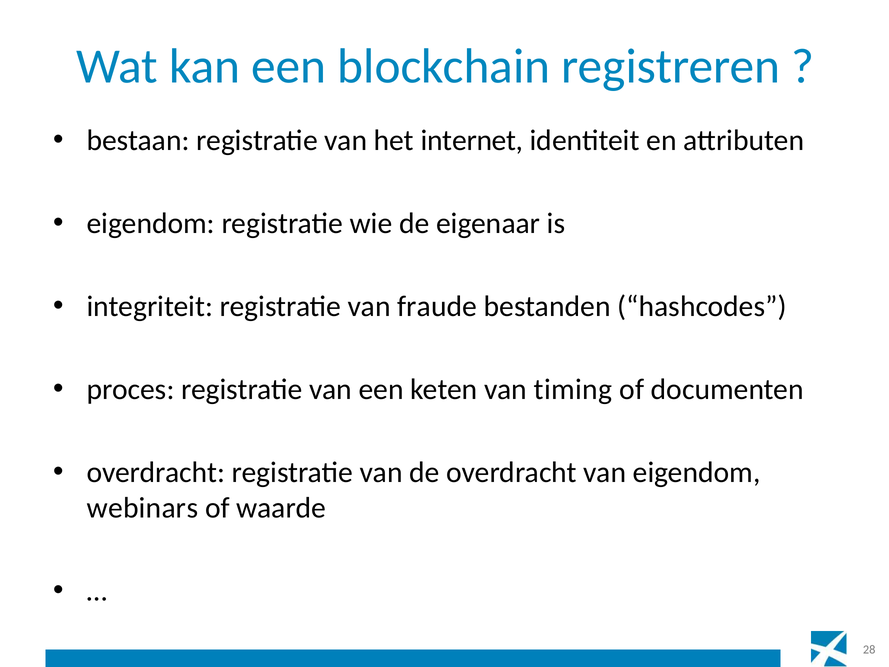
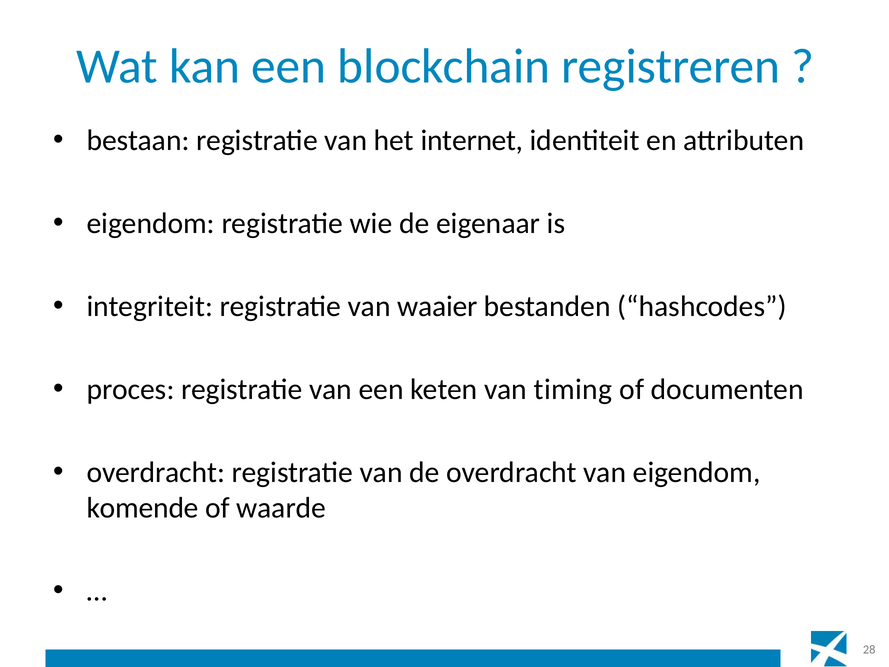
fraude: fraude -> waaier
webinars: webinars -> komende
